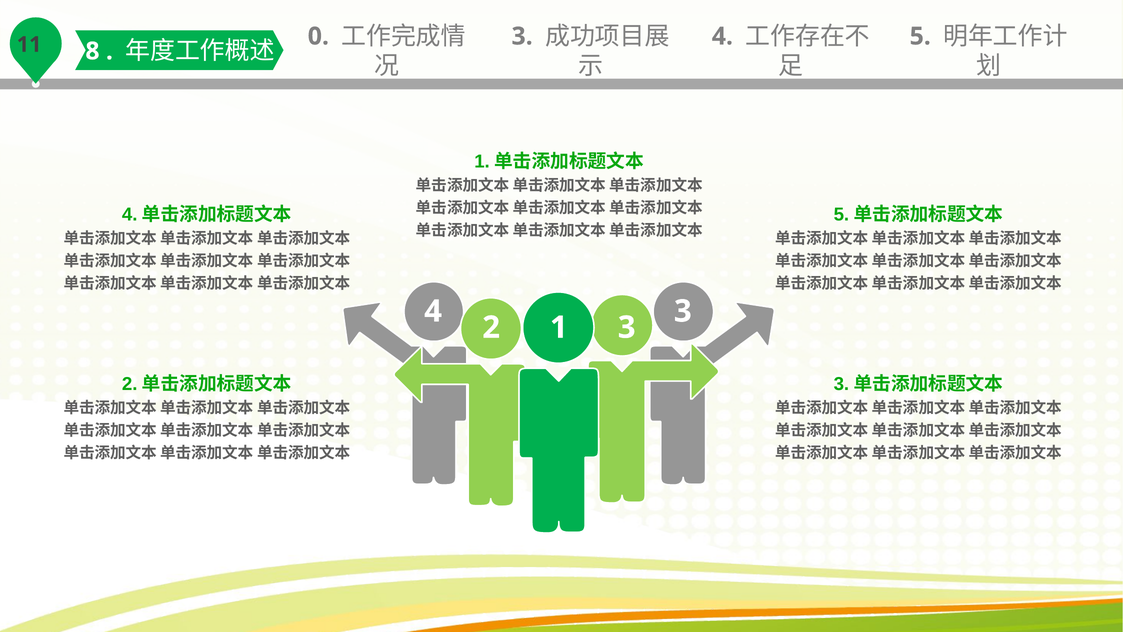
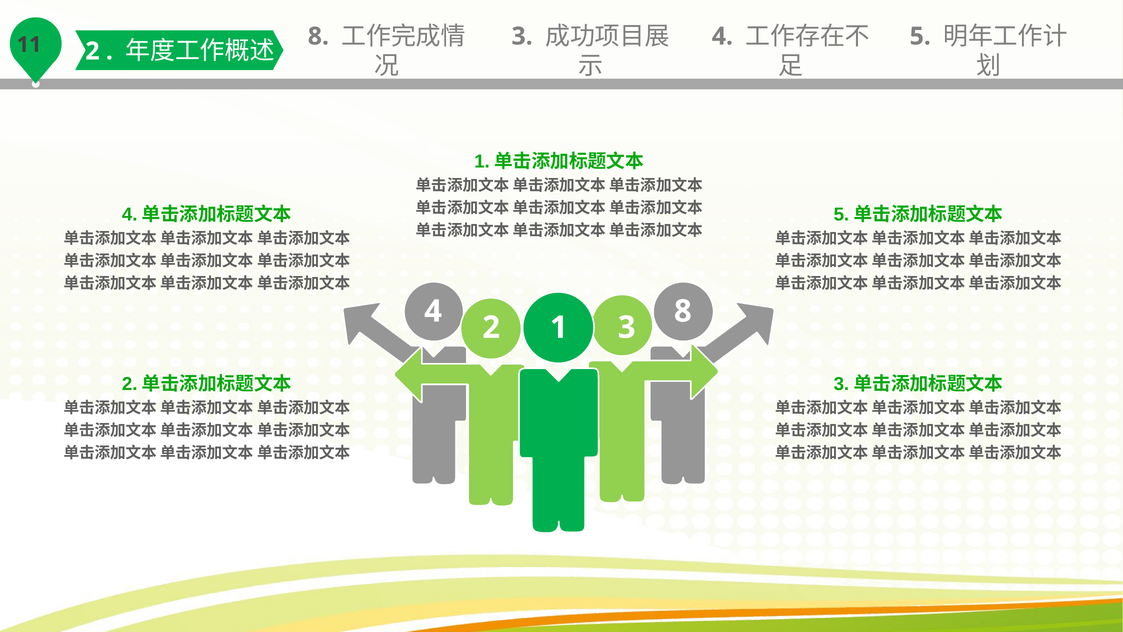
8 at (92, 51): 8 -> 2
0 at (318, 36): 0 -> 8
4 3: 3 -> 8
